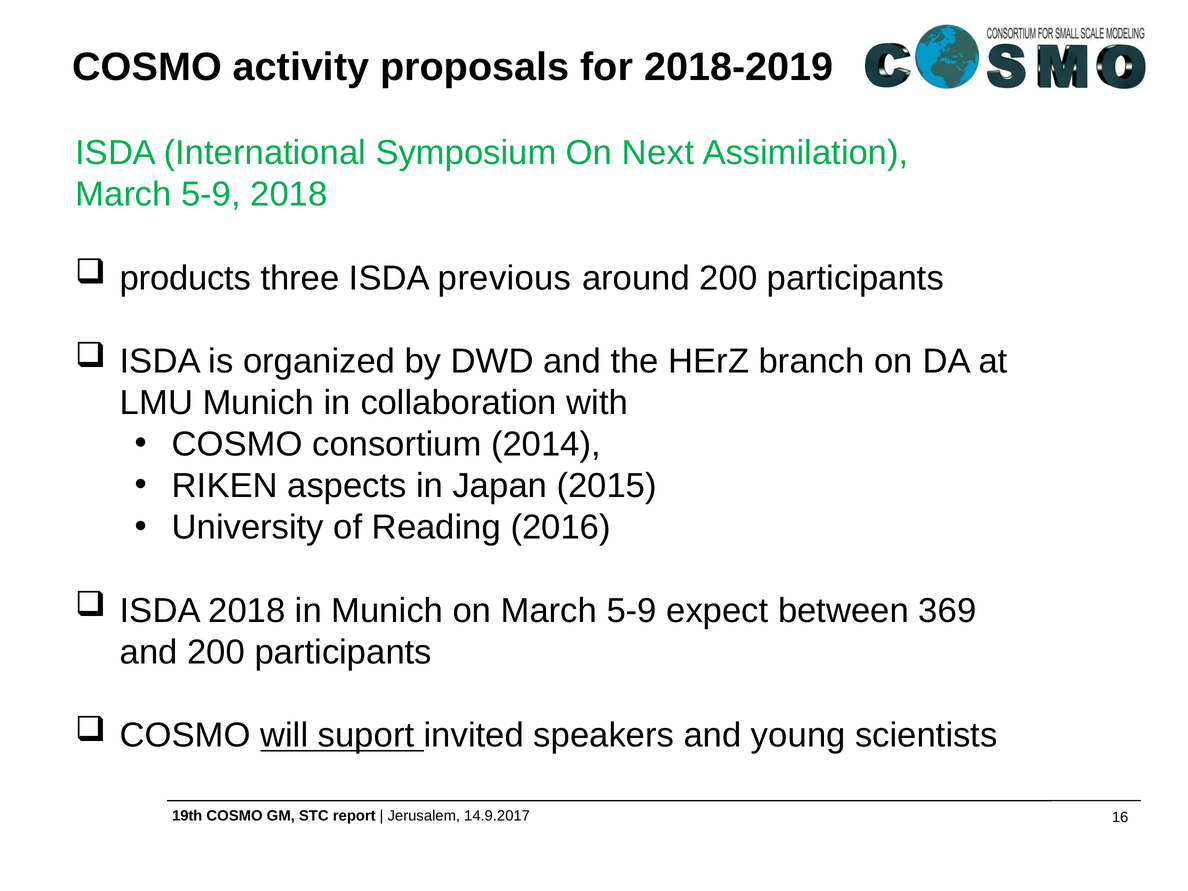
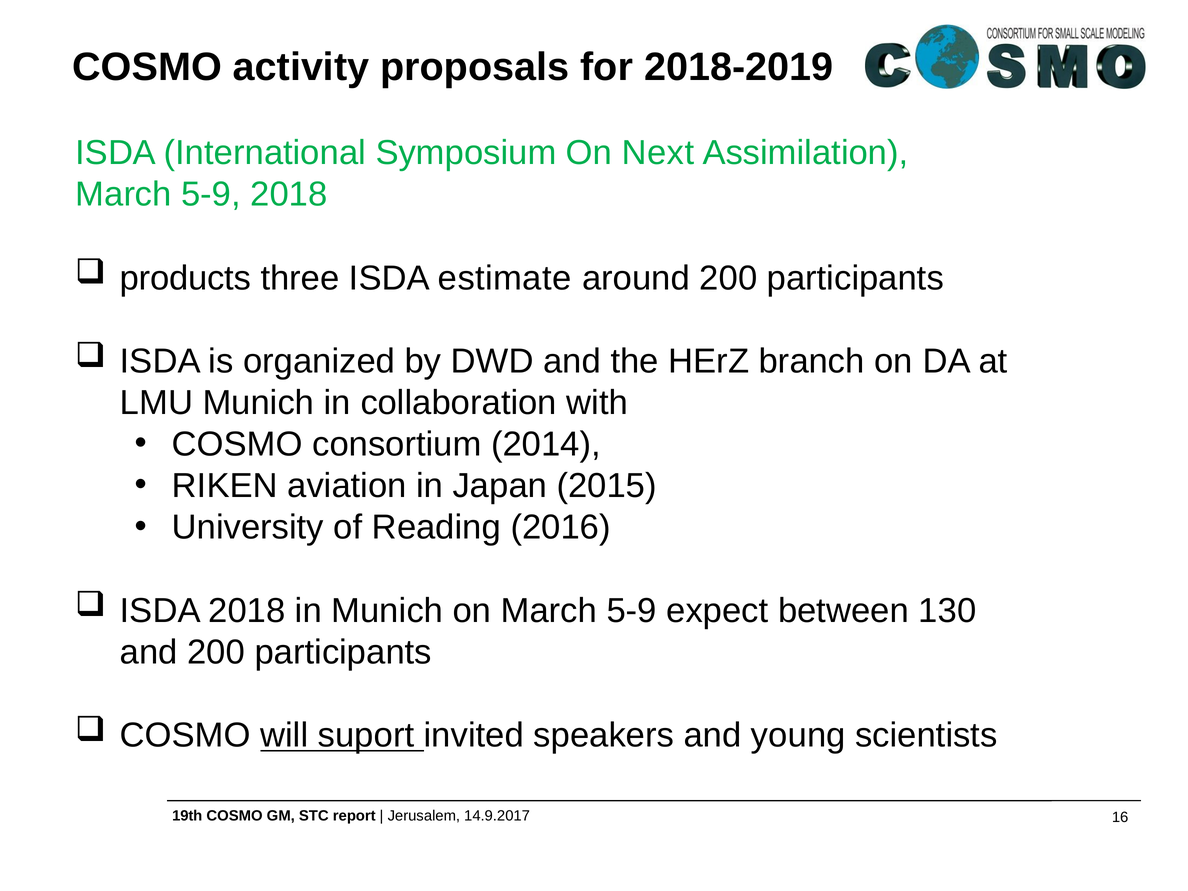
previous: previous -> estimate
aspects: aspects -> aviation
369: 369 -> 130
